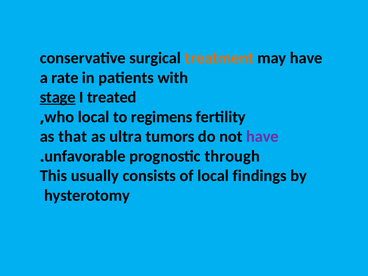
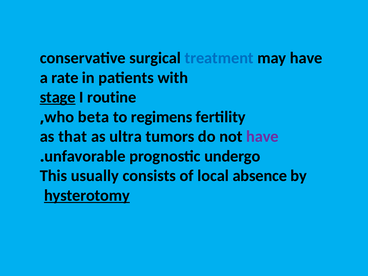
treatment colour: orange -> blue
treated: treated -> routine
who local: local -> beta
through: through -> undergo
findings: findings -> absence
hysterotomy underline: none -> present
